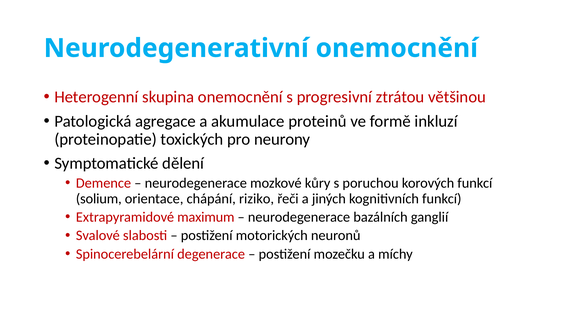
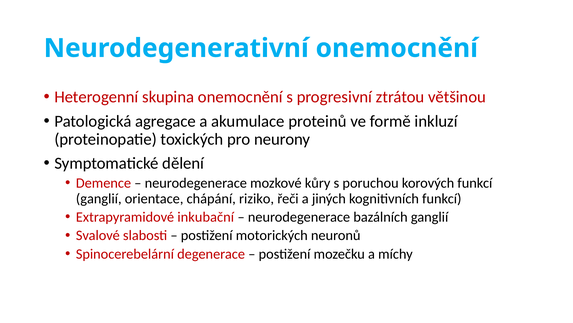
solium at (99, 198): solium -> ganglií
maximum: maximum -> inkubační
